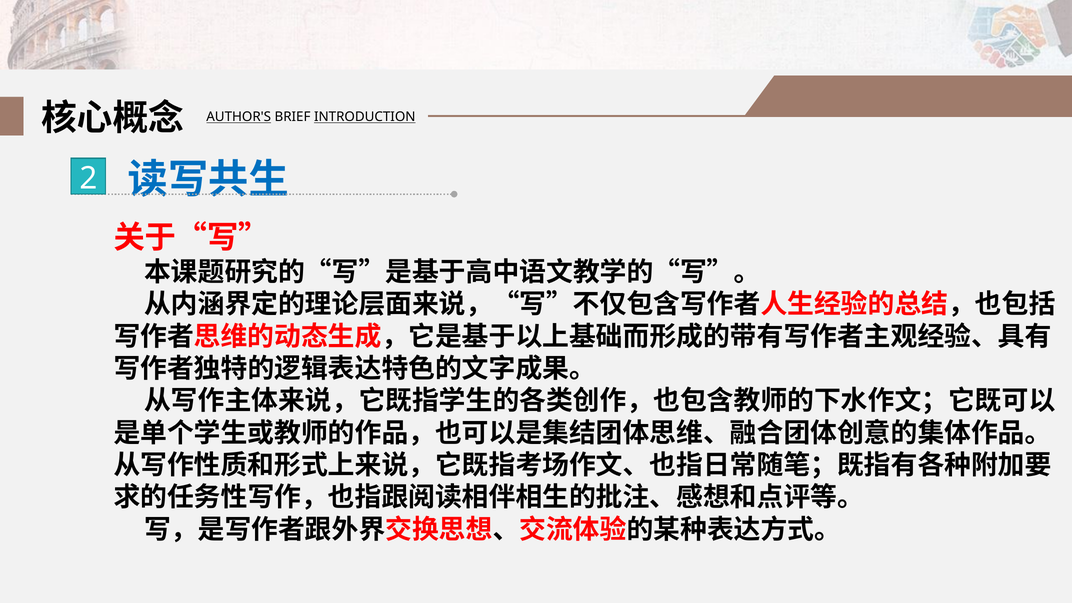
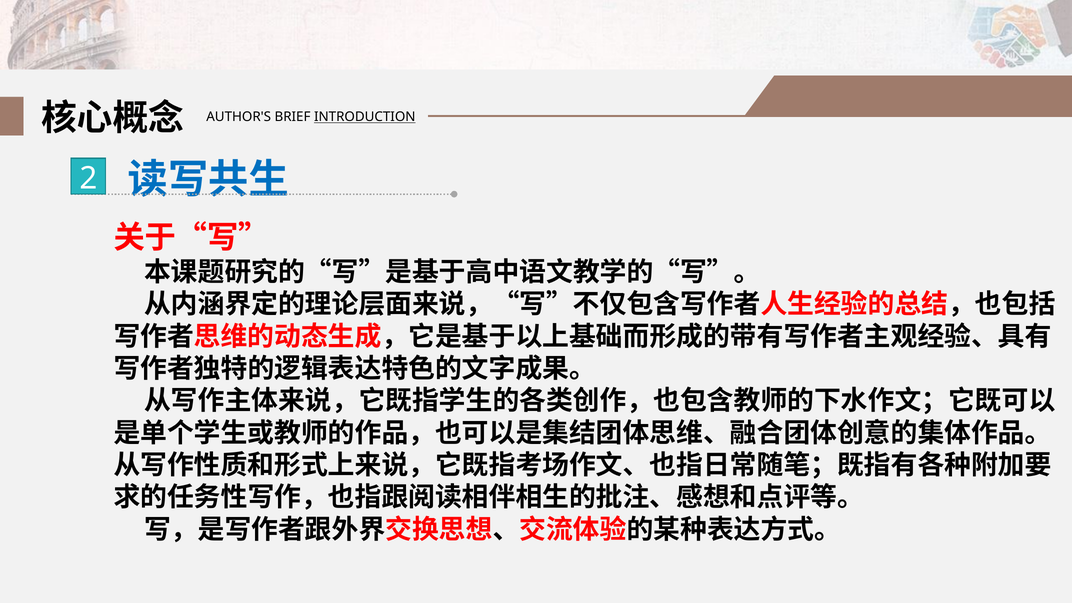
AUTHOR'S underline: present -> none
